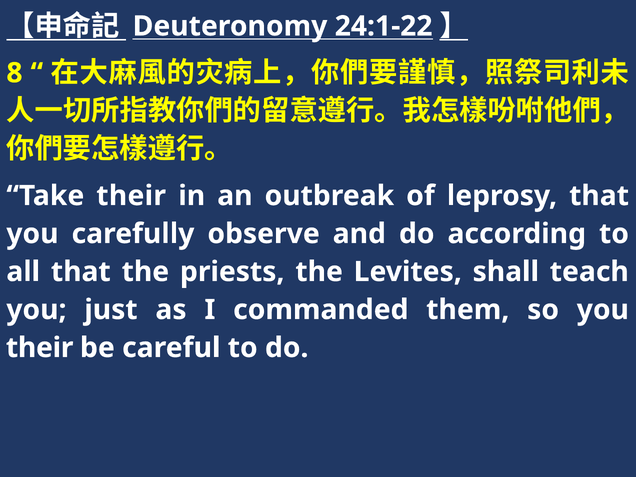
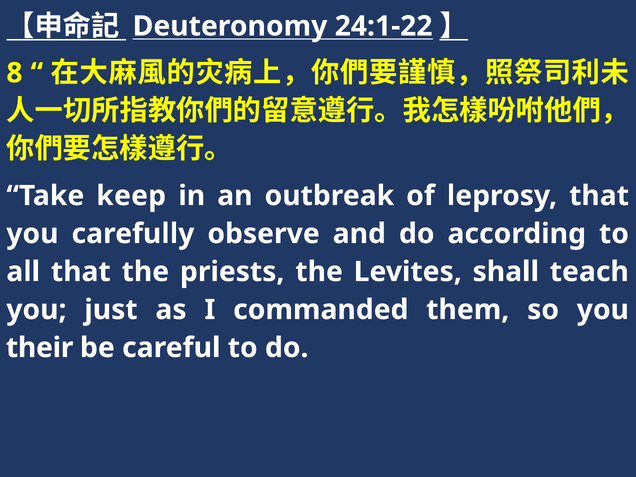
Take their: their -> keep
